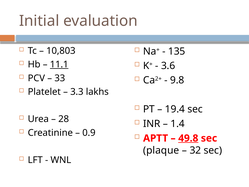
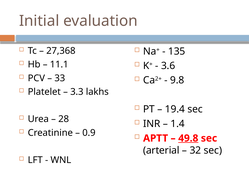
10,803: 10,803 -> 27,368
11.1 underline: present -> none
plaque: plaque -> arterial
